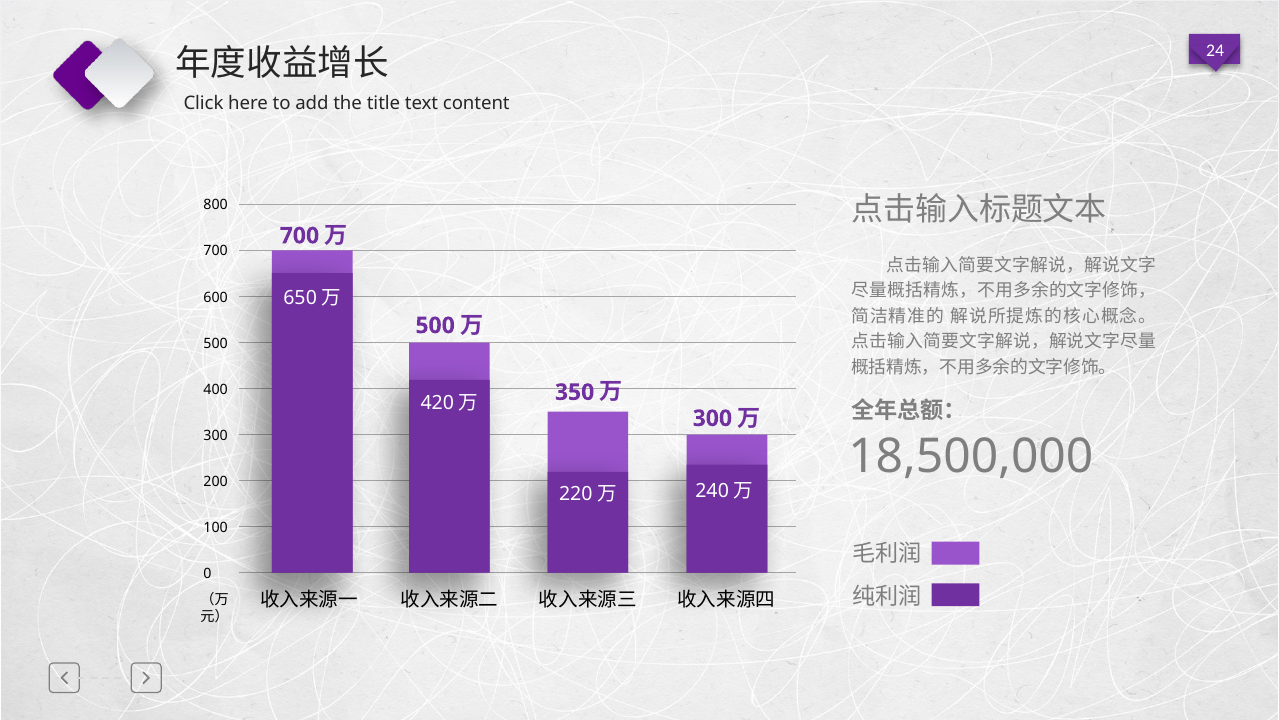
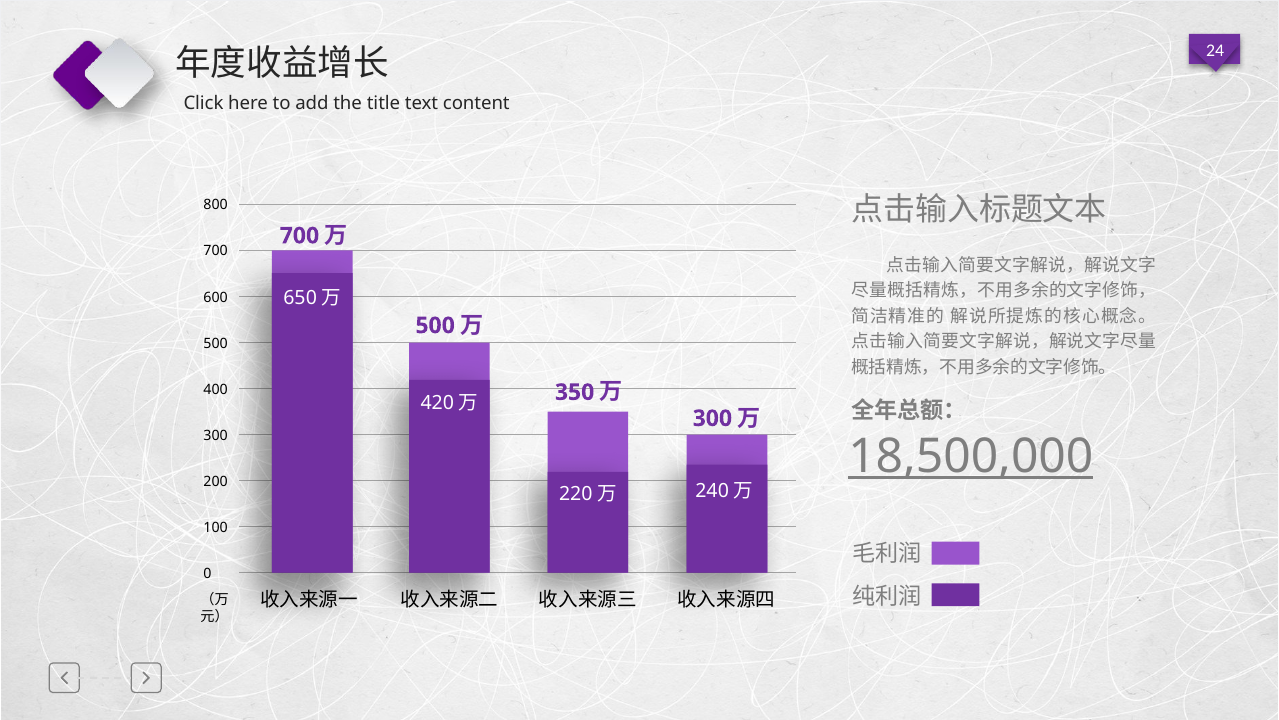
18,500,000 underline: none -> present
